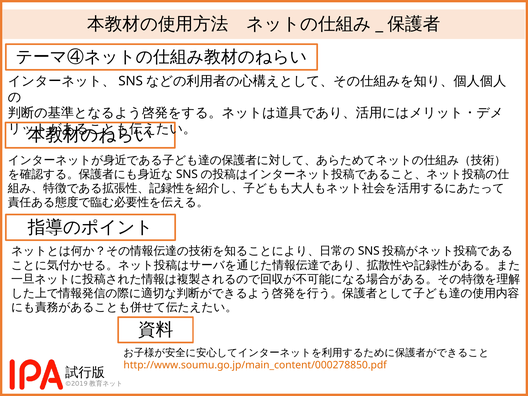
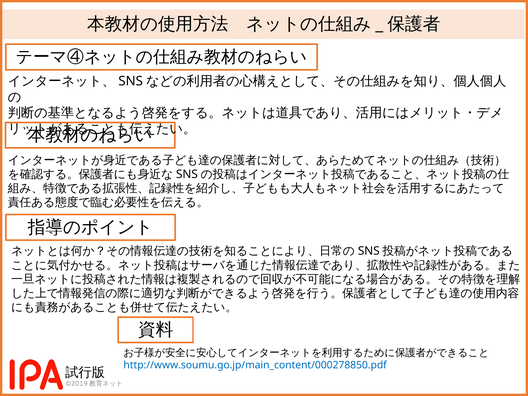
http://www.soumu.go.jp/main_content/000278850.pdf colour: orange -> blue
